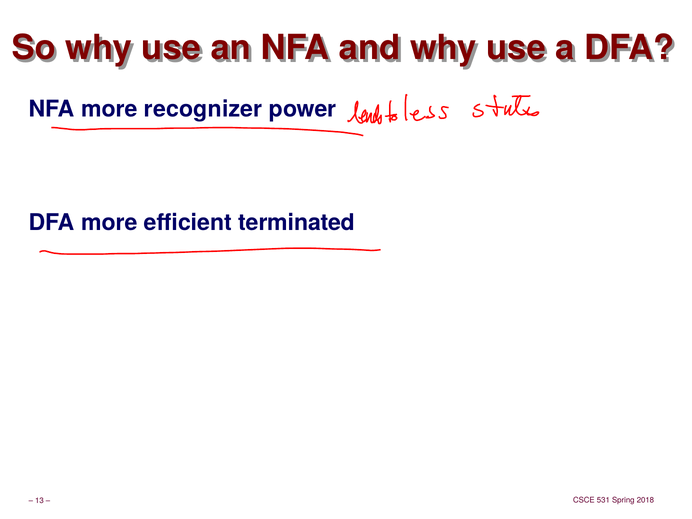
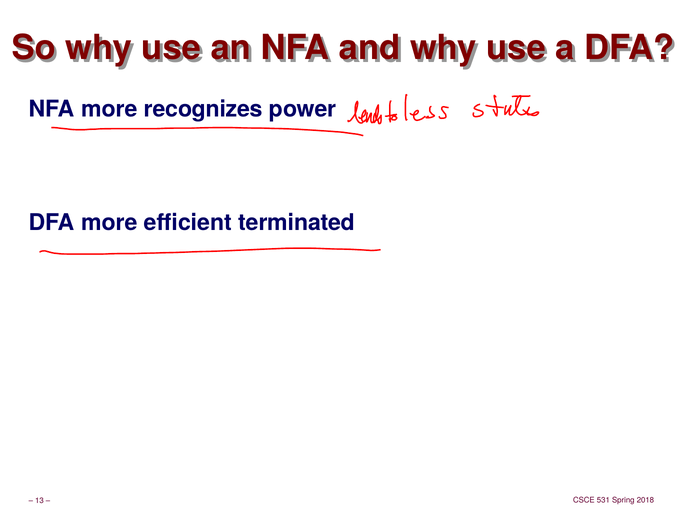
recognizer: recognizer -> recognizes
